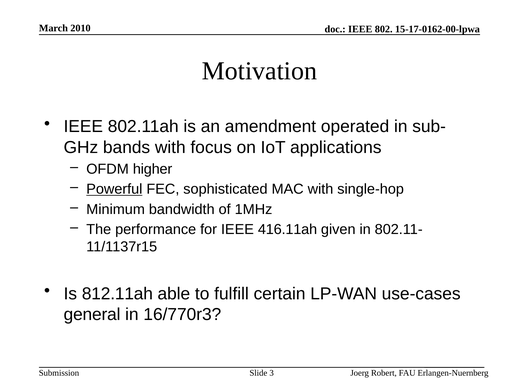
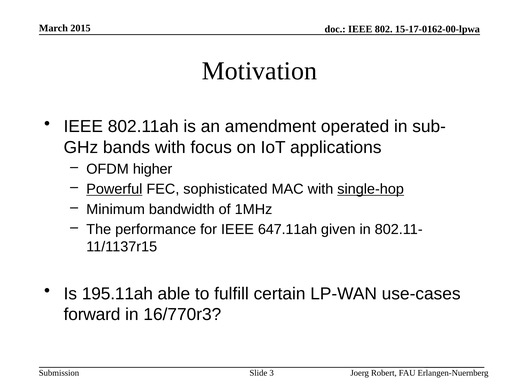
2010: 2010 -> 2015
single-hop underline: none -> present
416.11ah: 416.11ah -> 647.11ah
812.11ah: 812.11ah -> 195.11ah
general: general -> forward
